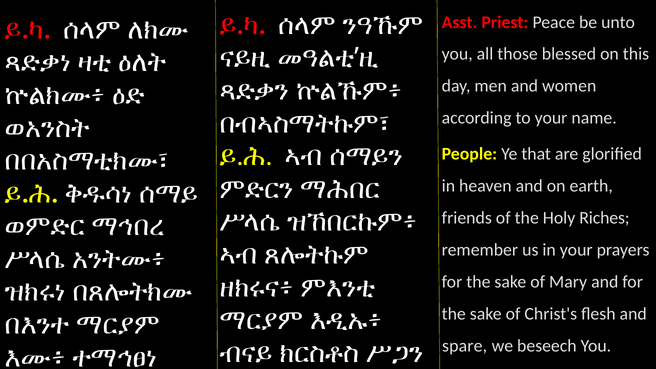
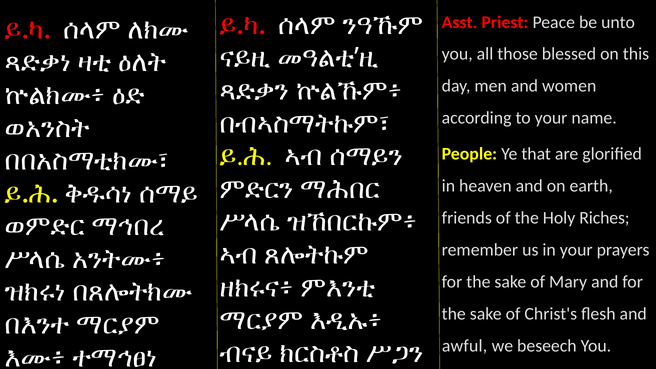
spare: spare -> awful
